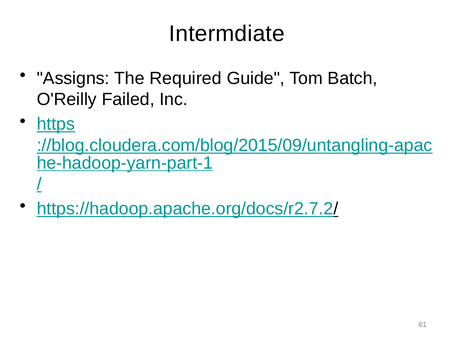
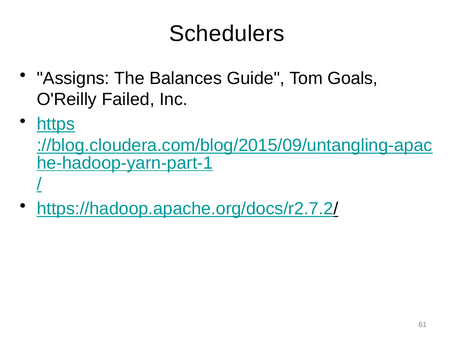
Intermdiate: Intermdiate -> Schedulers
Required: Required -> Balances
Batch: Batch -> Goals
